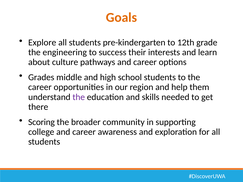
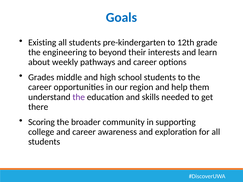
Goals colour: orange -> blue
Explore: Explore -> Existing
success: success -> beyond
culture: culture -> weekly
